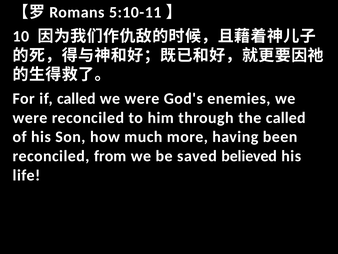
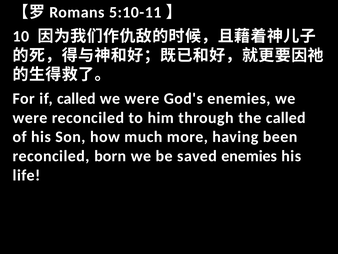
from: from -> born
saved believed: believed -> enemies
